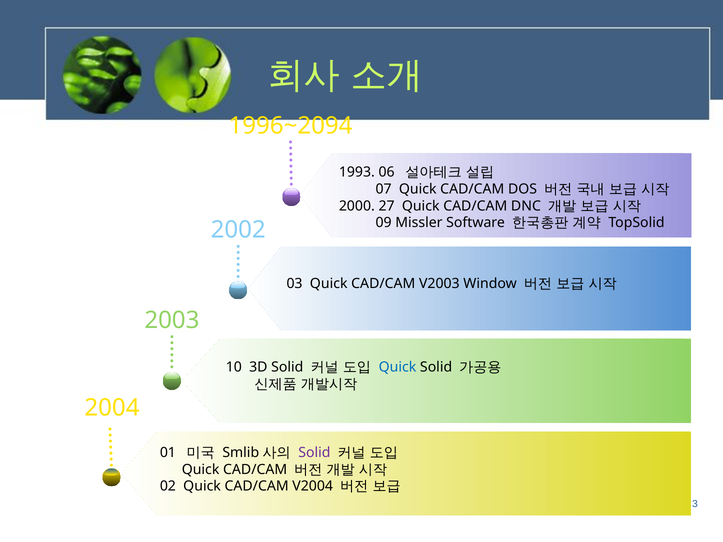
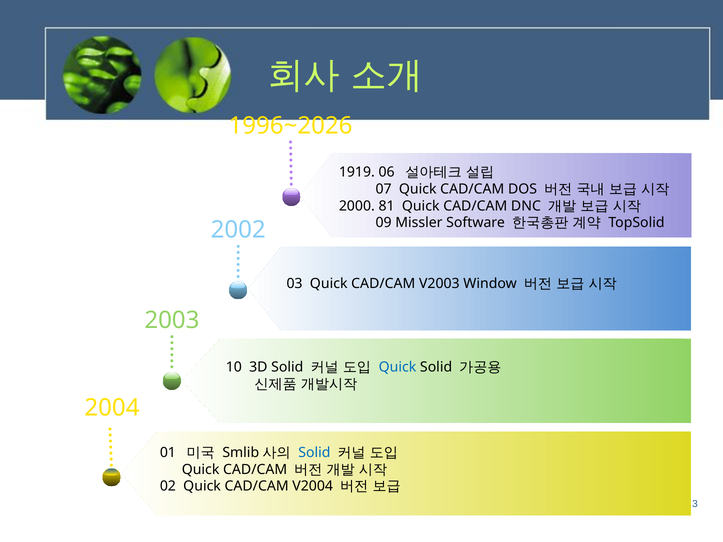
1996~2094: 1996~2094 -> 1996~2026
1993: 1993 -> 1919
27: 27 -> 81
Solid at (314, 453) colour: purple -> blue
